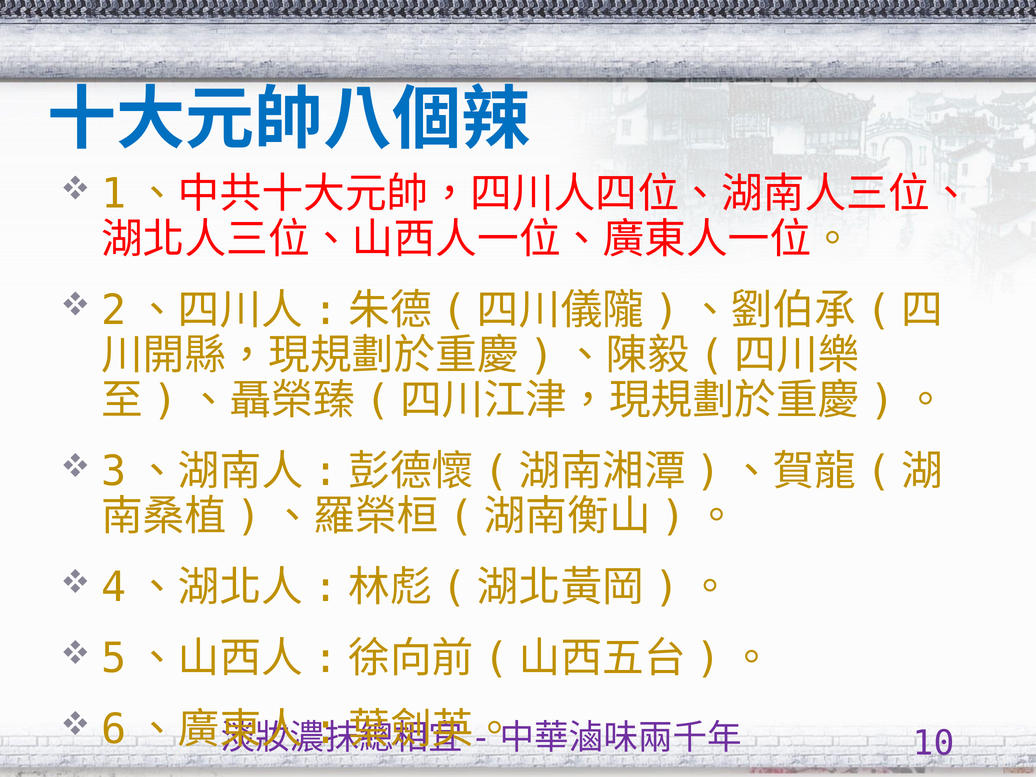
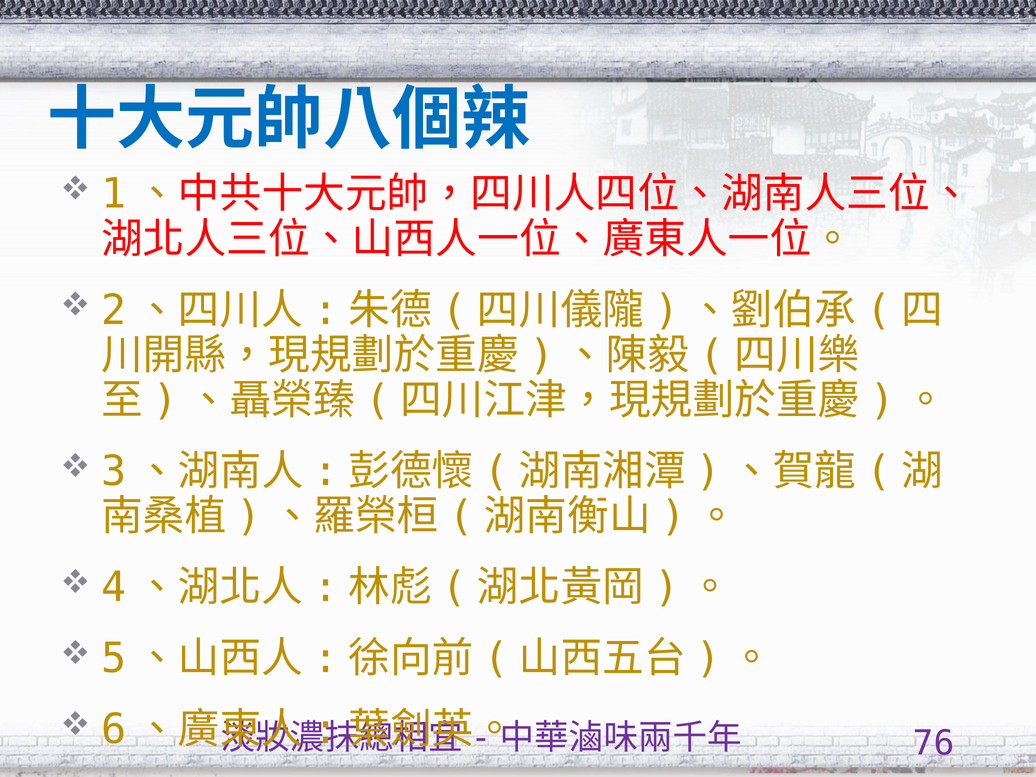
10: 10 -> 76
